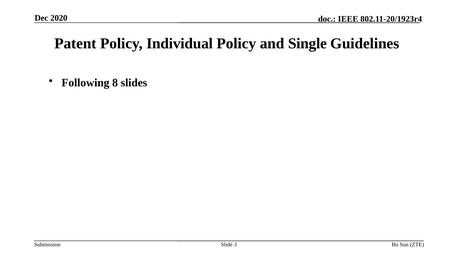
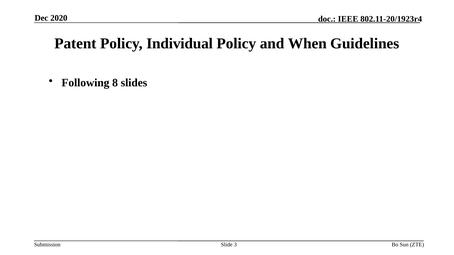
Single: Single -> When
